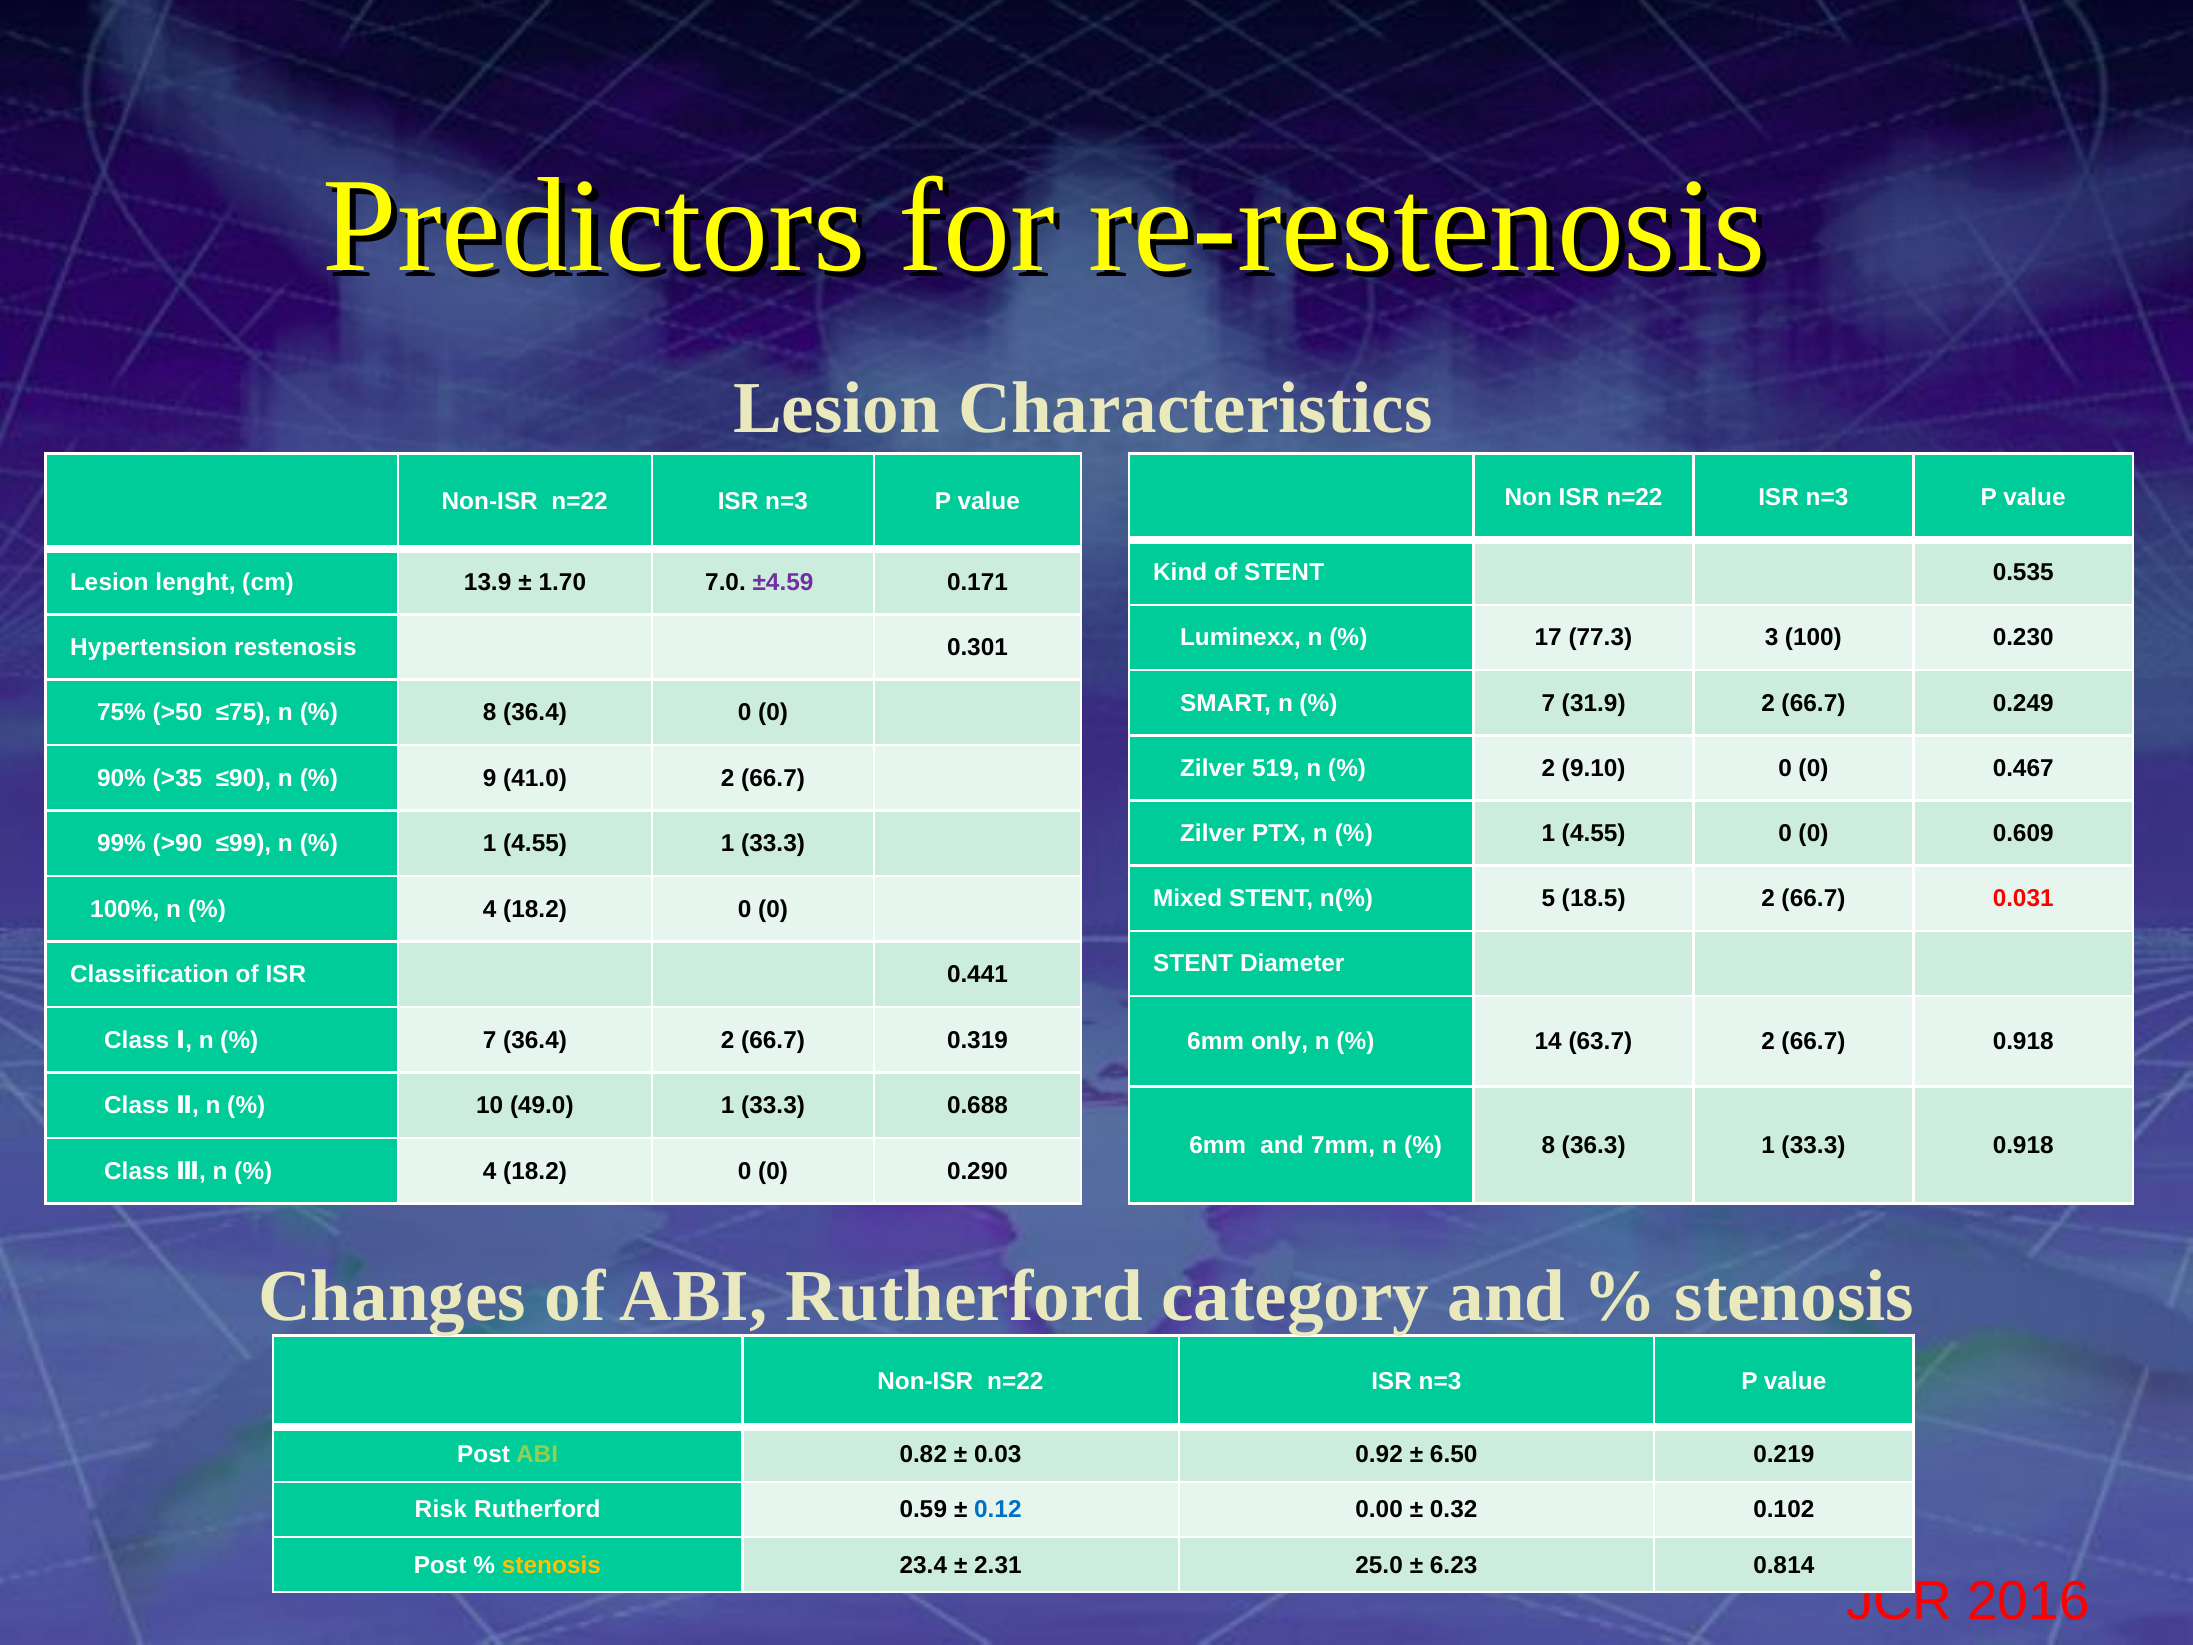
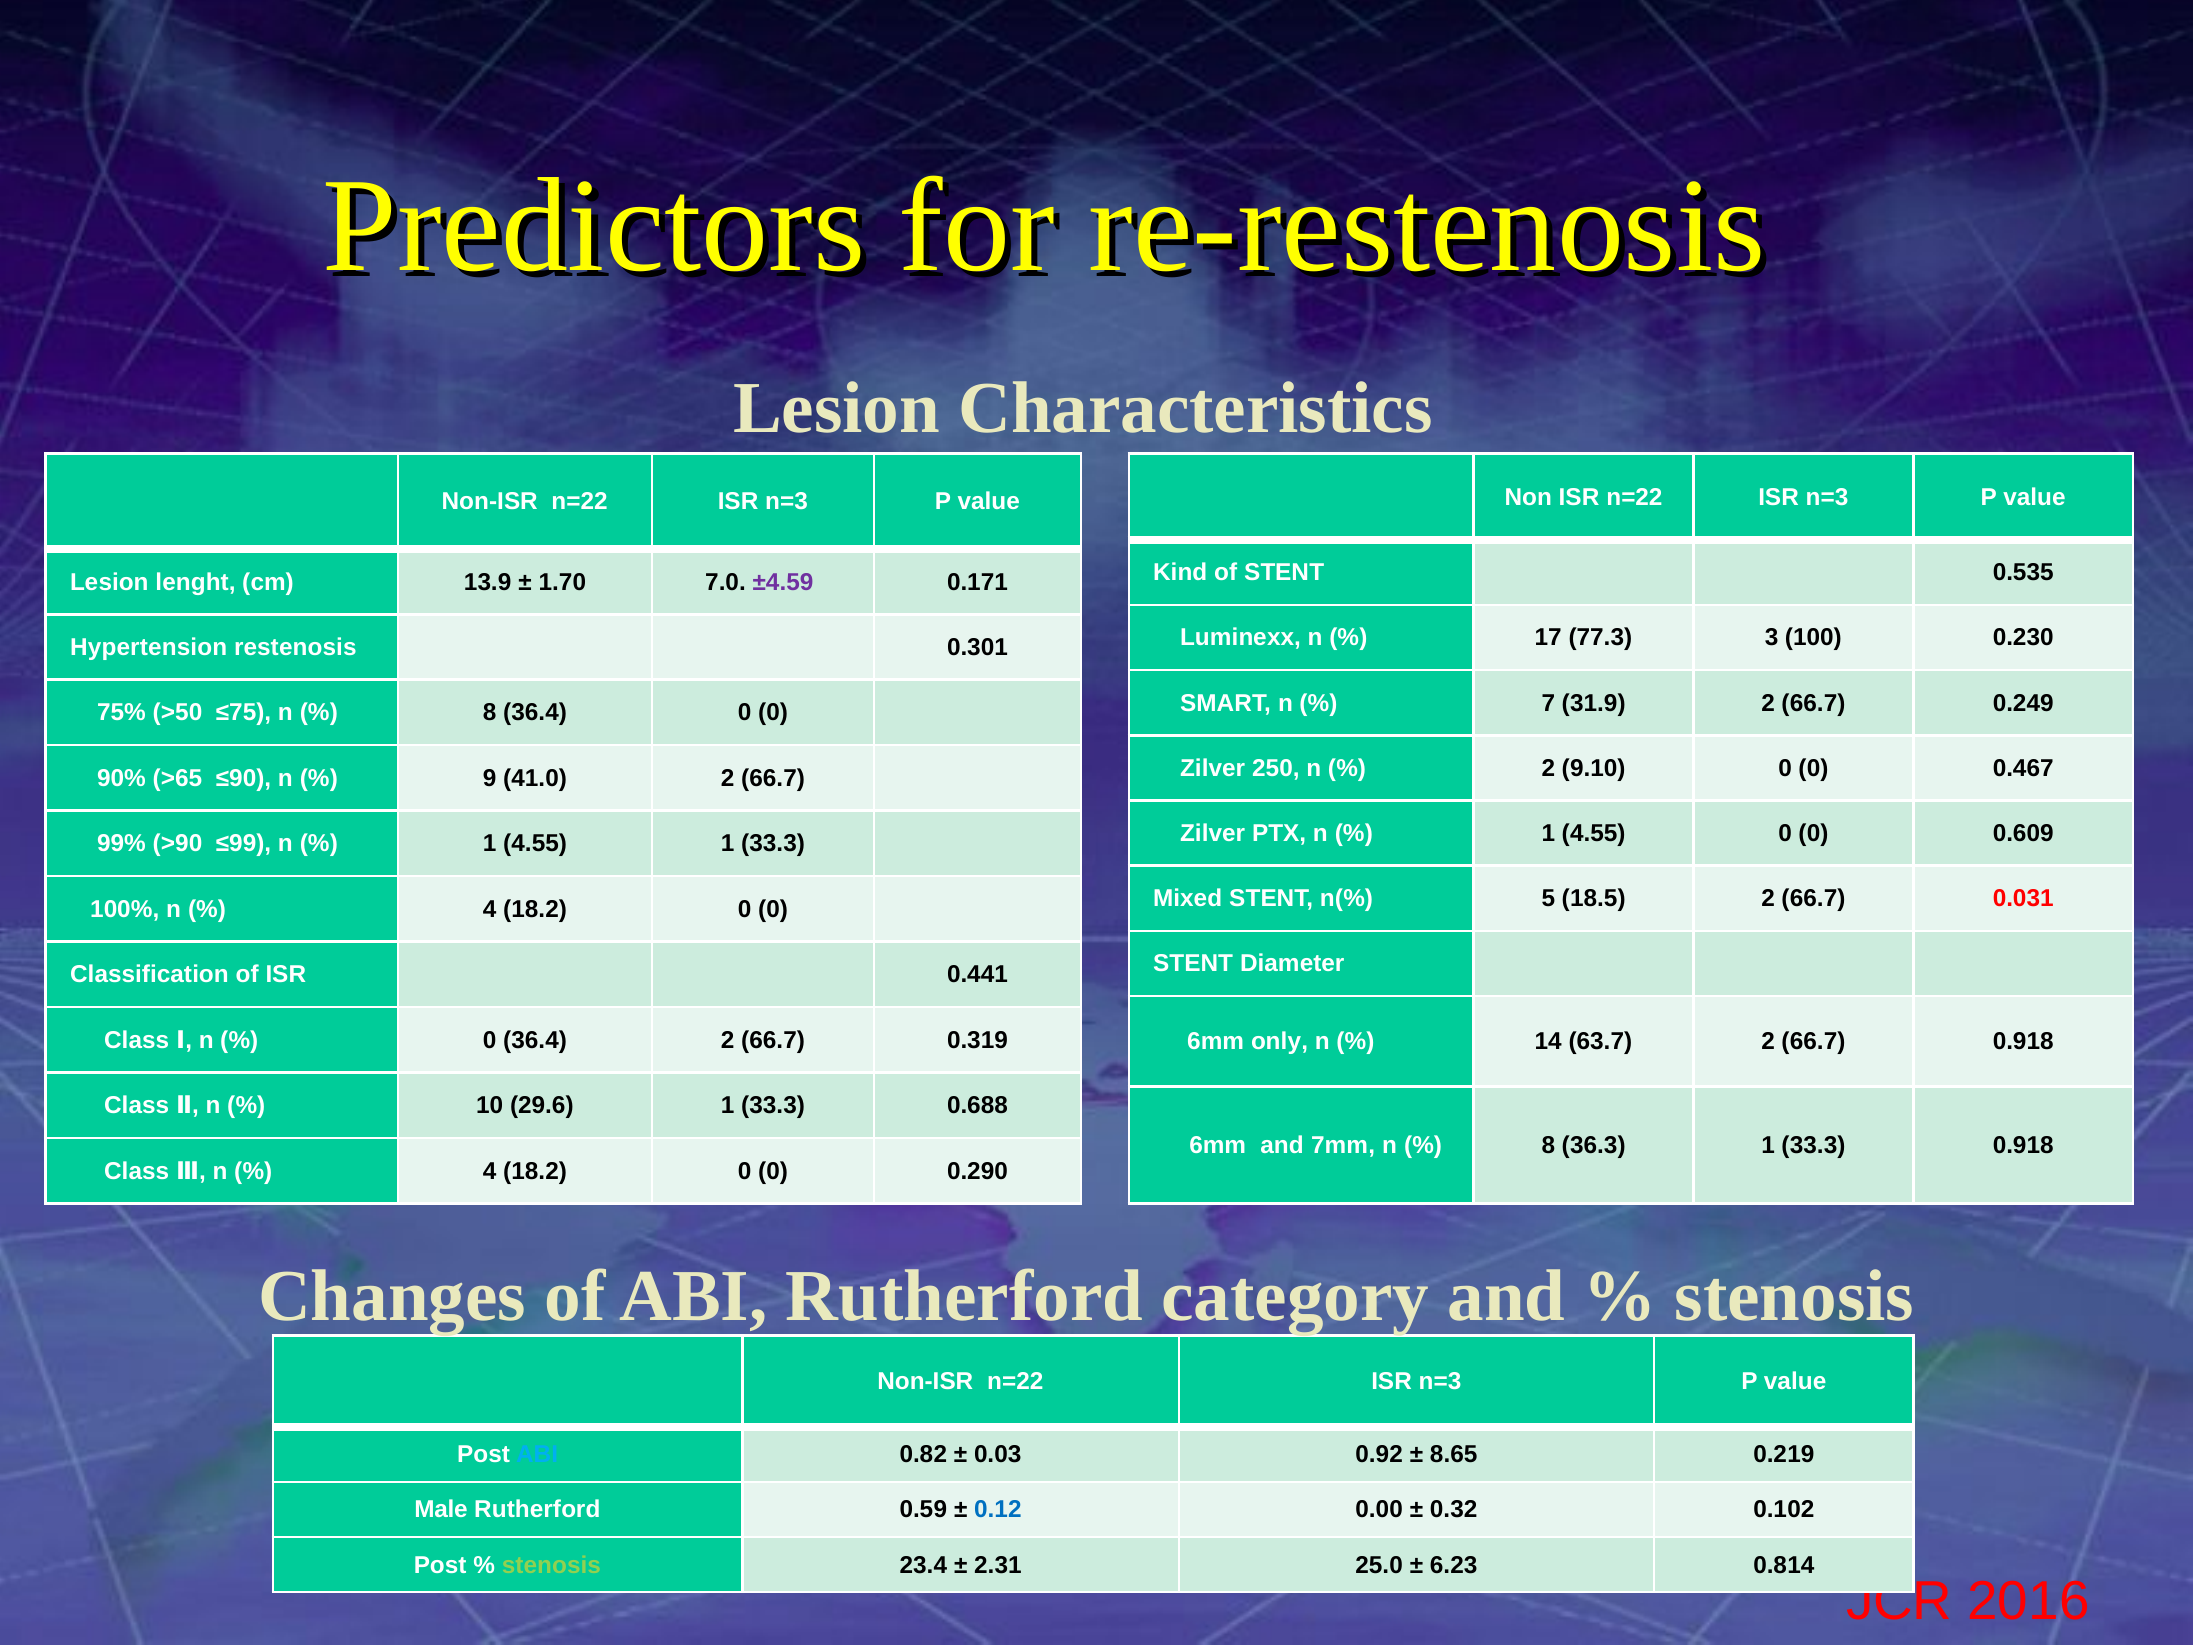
519: 519 -> 250
>35: >35 -> >65
7 at (490, 1040): 7 -> 0
49.0: 49.0 -> 29.6
ABI at (537, 1455) colour: light green -> light blue
6.50: 6.50 -> 8.65
Risk: Risk -> Male
stenosis at (551, 1565) colour: yellow -> light green
